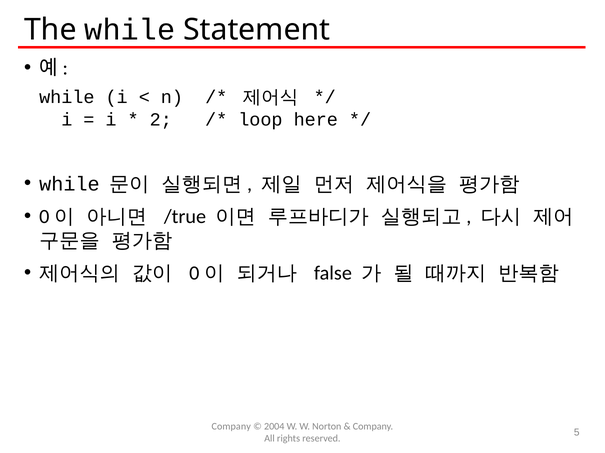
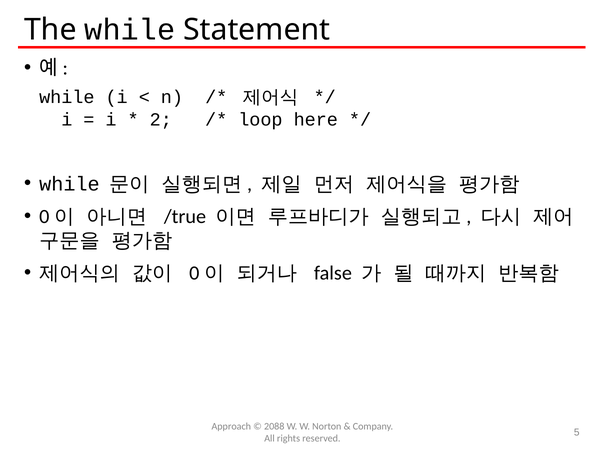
Company at (231, 427): Company -> Approach
2004: 2004 -> 2088
